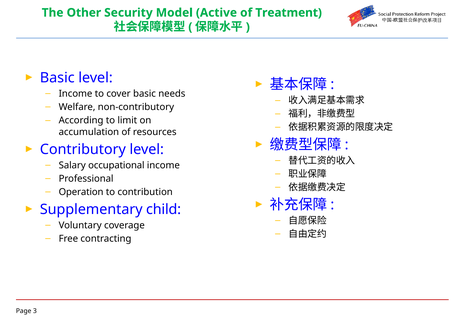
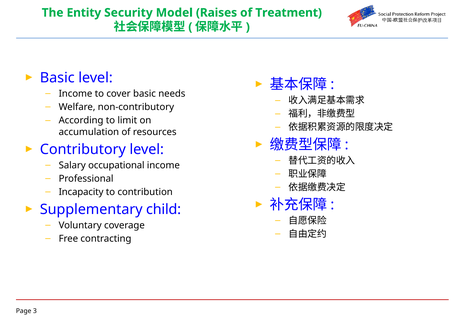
Other: Other -> Entity
Active: Active -> Raises
Operation: Operation -> Incapacity
